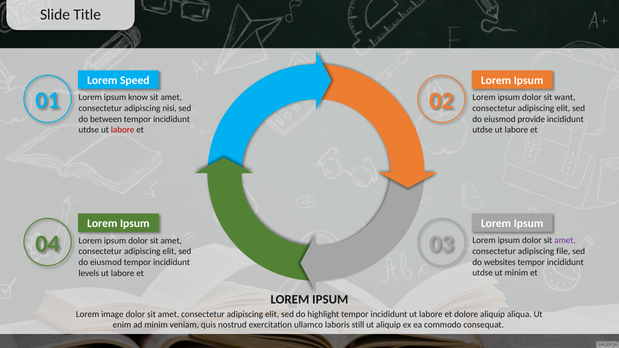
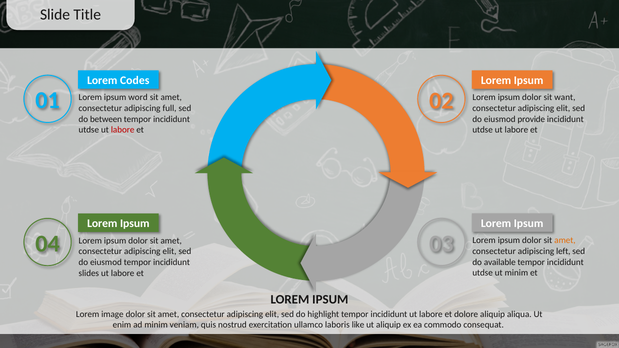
Speed: Speed -> Codes
know: know -> word
nisi: nisi -> full
amet at (565, 241) colour: purple -> orange
file: file -> left
websites: websites -> available
levels: levels -> slides
still: still -> like
